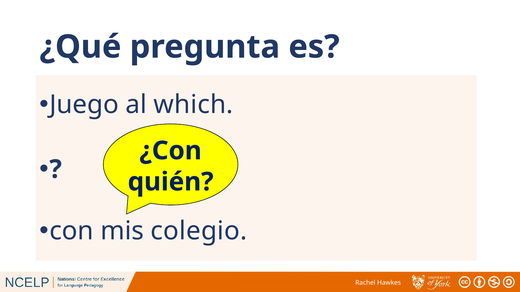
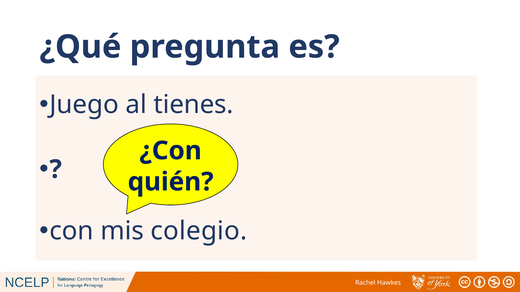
which: which -> tienes
